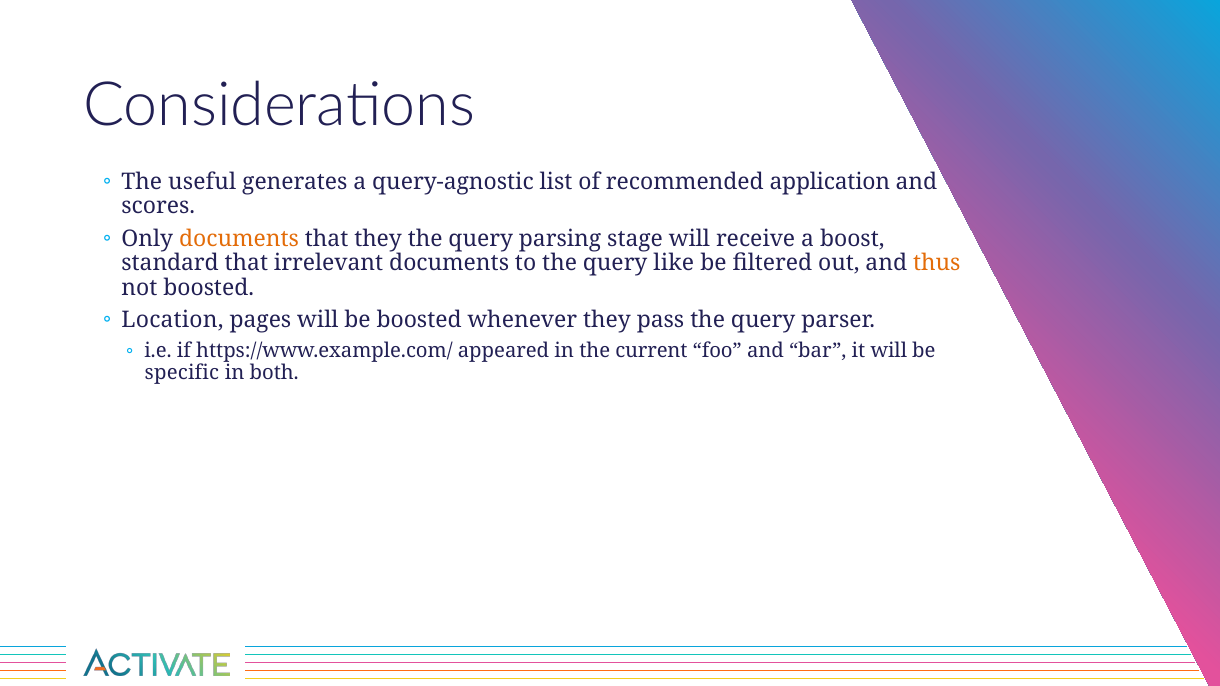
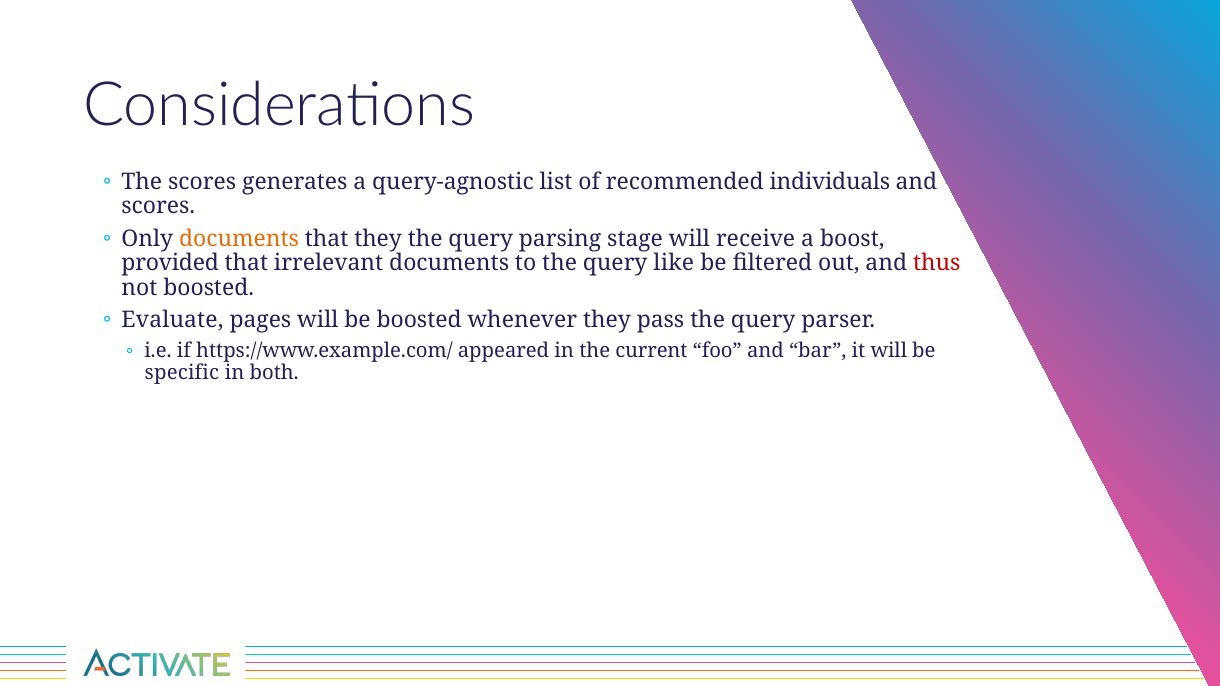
The useful: useful -> scores
application: application -> individuals
standard: standard -> provided
thus colour: orange -> red
Location: Location -> Evaluate
